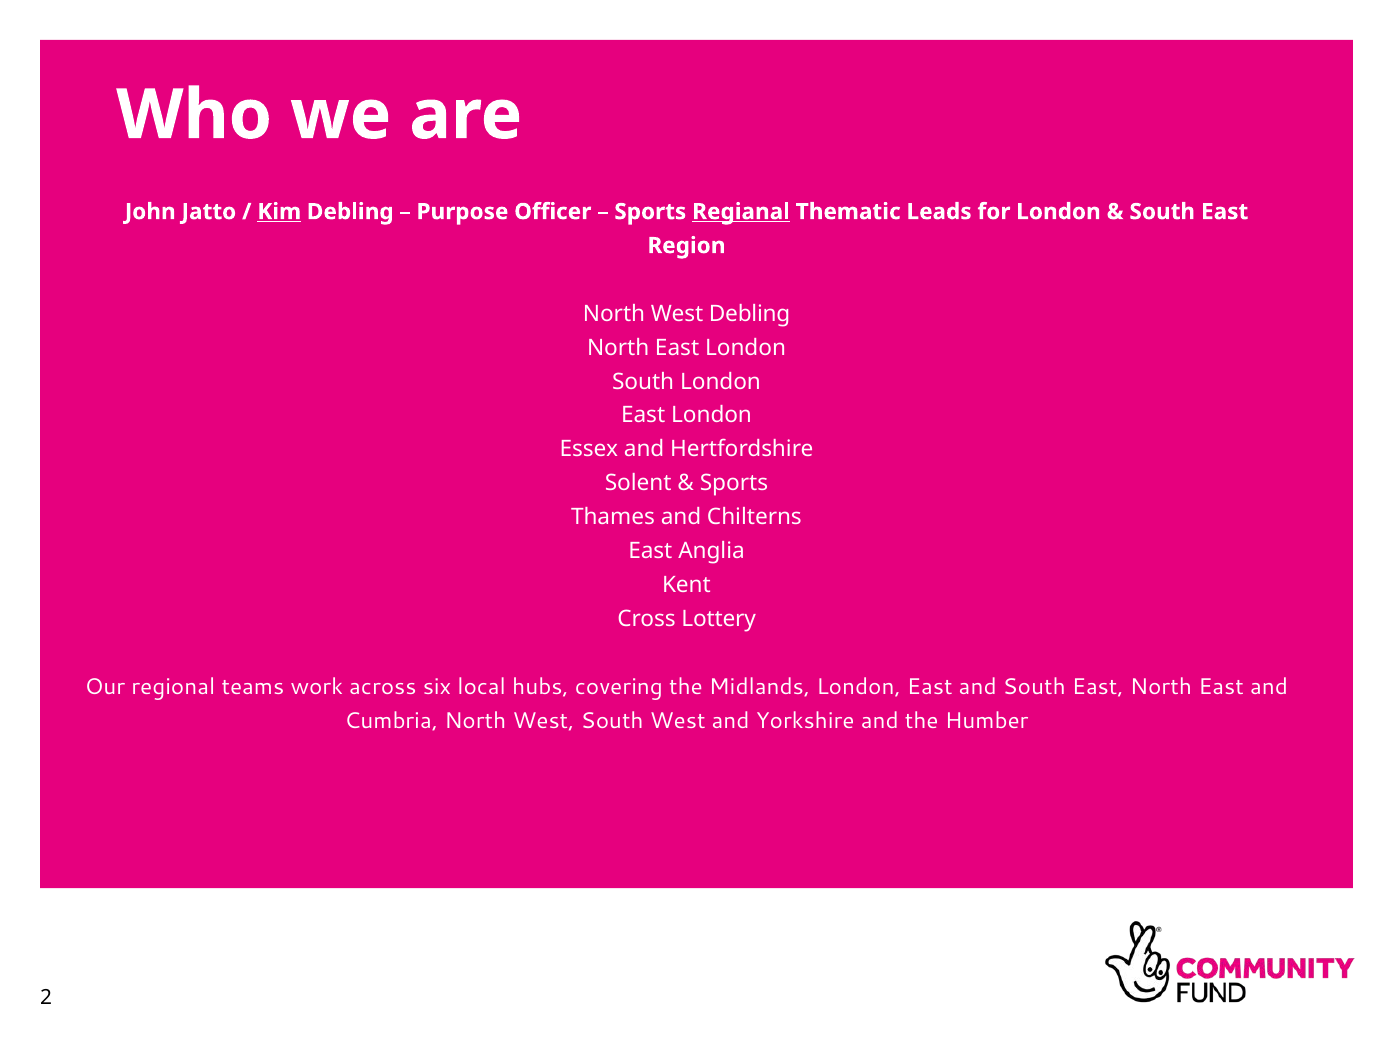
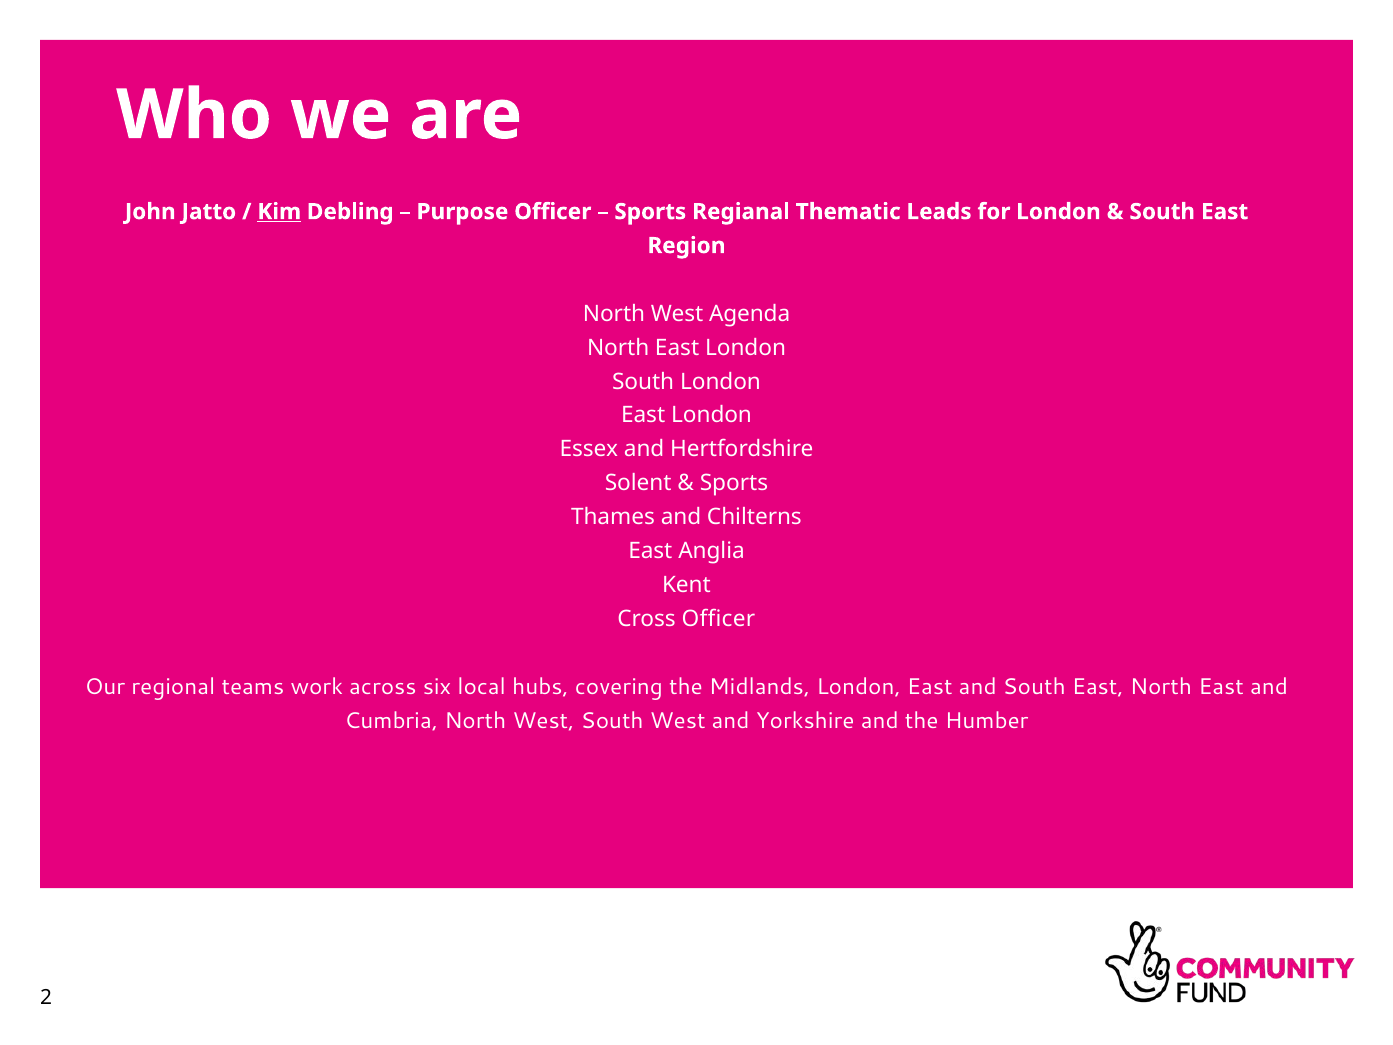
Regianal underline: present -> none
West Debling: Debling -> Agenda
Cross Lottery: Lottery -> Officer
